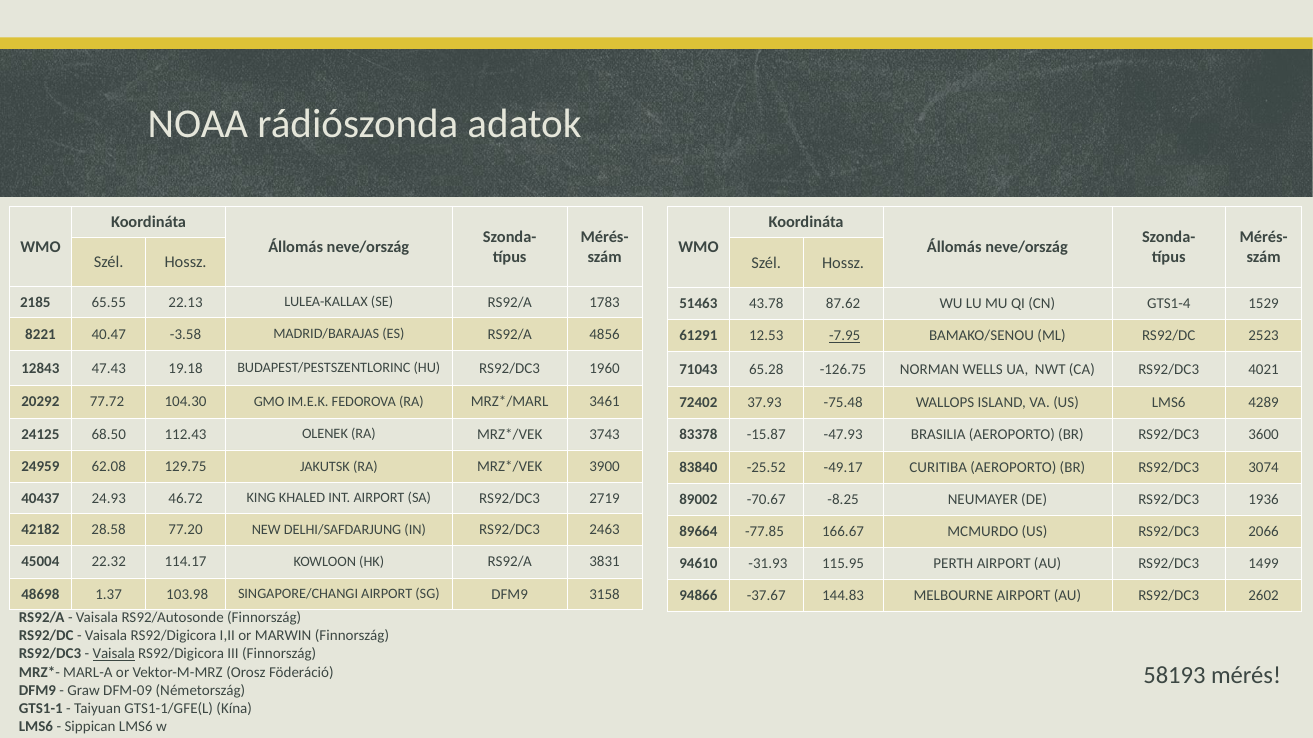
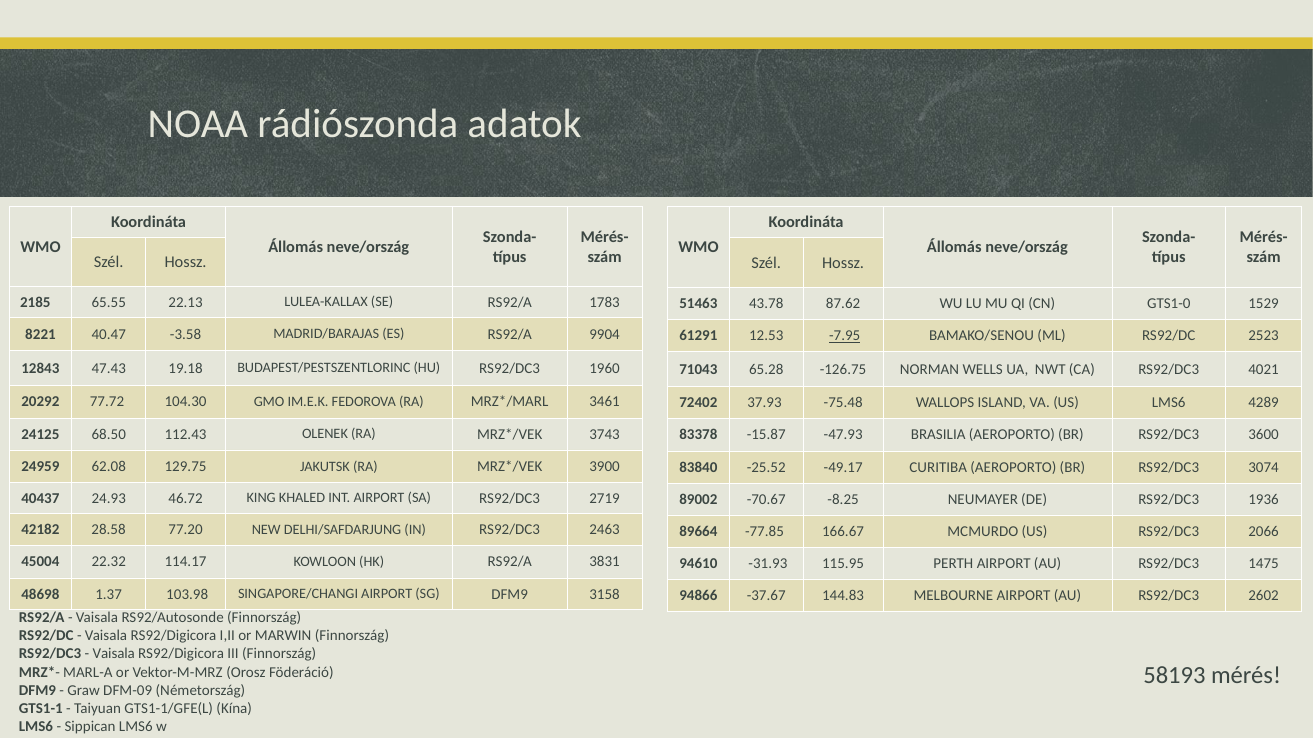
GTS1-4: GTS1-4 -> GTS1-0
4856: 4856 -> 9904
1499: 1499 -> 1475
Vaisala at (114, 655) underline: present -> none
